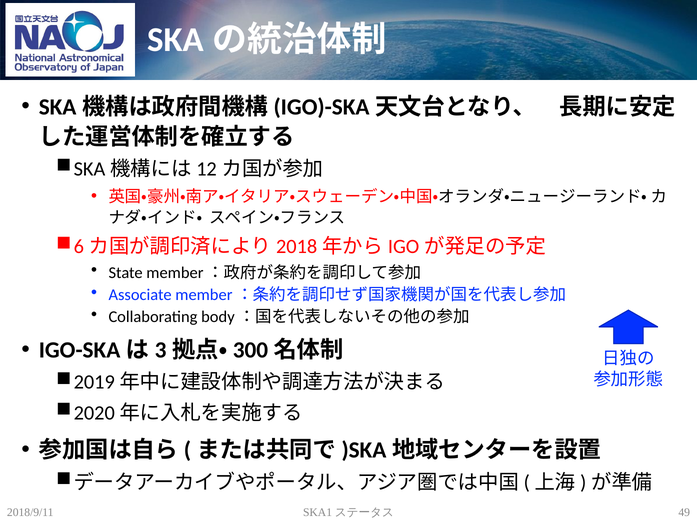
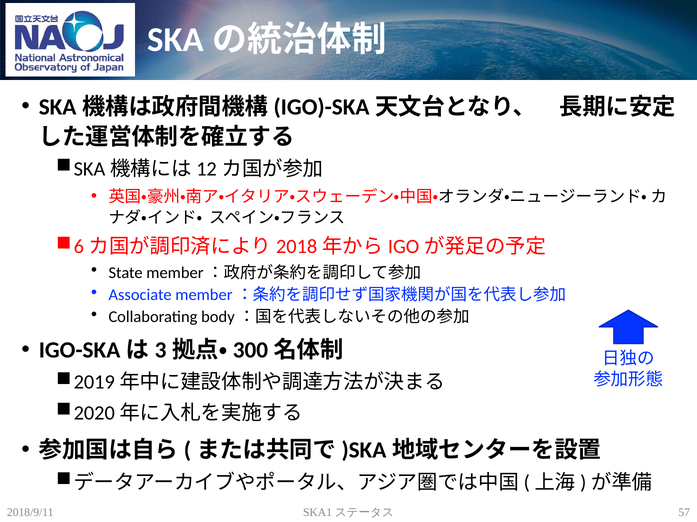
49: 49 -> 57
